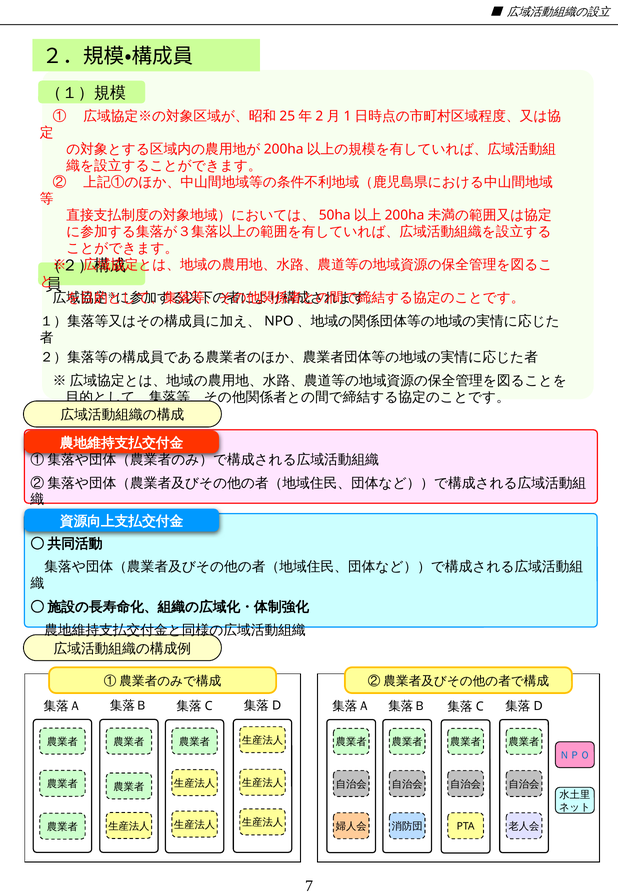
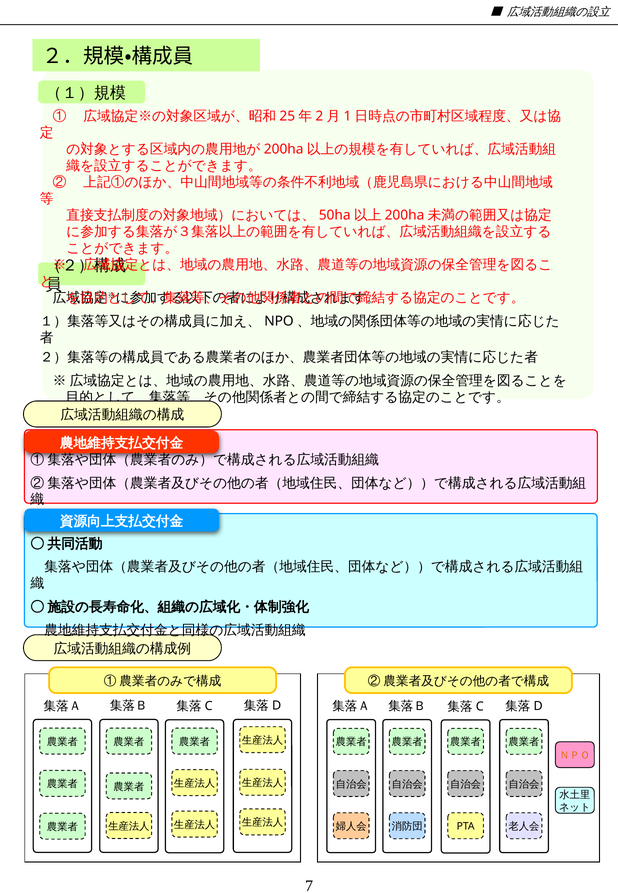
ＮＰＯ colour: blue -> orange
